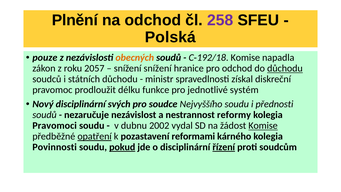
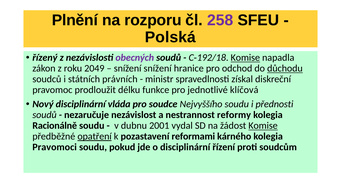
na odchod: odchod -> rozporu
pouze: pouze -> řízený
obecných colour: orange -> purple
Komise at (245, 58) underline: none -> present
2057: 2057 -> 2049
státních důchodu: důchodu -> právních
systém: systém -> klíčová
svých: svých -> vláda
Pravomoci: Pravomoci -> Racionálně
2002: 2002 -> 2001
Povinnosti: Povinnosti -> Pravomoci
pokud underline: present -> none
řízení underline: present -> none
